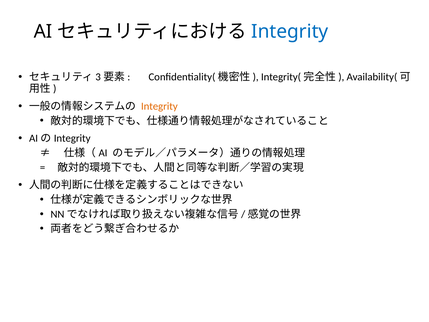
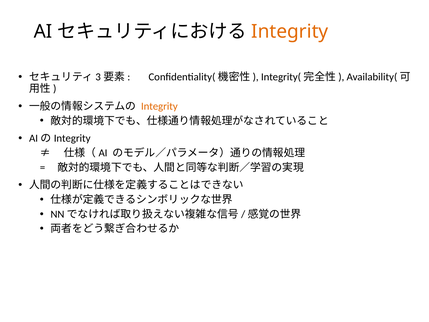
Integrity at (290, 31) colour: blue -> orange
